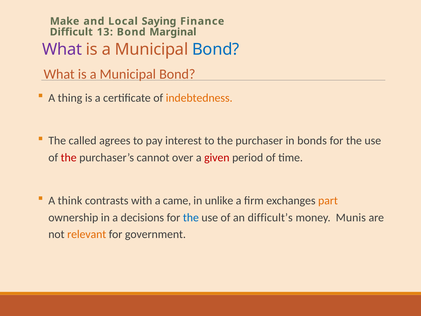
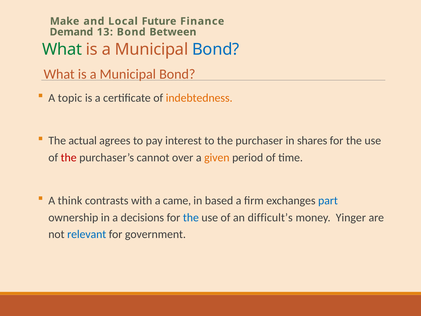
Saying: Saying -> Future
Difficult: Difficult -> Demand
Marginal: Marginal -> Between
What at (62, 49) colour: purple -> green
thing: thing -> topic
called: called -> actual
bonds: bonds -> shares
given colour: red -> orange
unlike: unlike -> based
part colour: orange -> blue
Munis: Munis -> Yinger
relevant colour: orange -> blue
